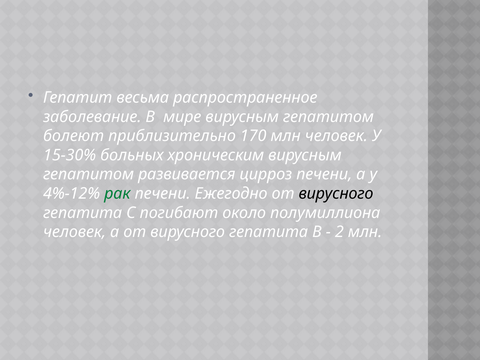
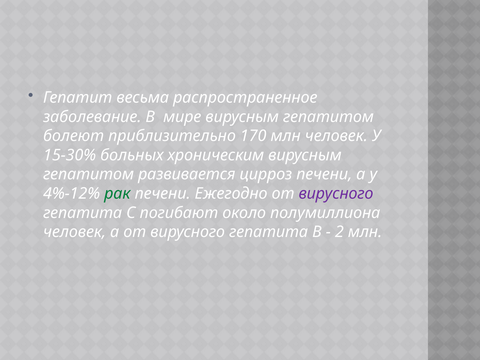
вирусного at (336, 194) colour: black -> purple
